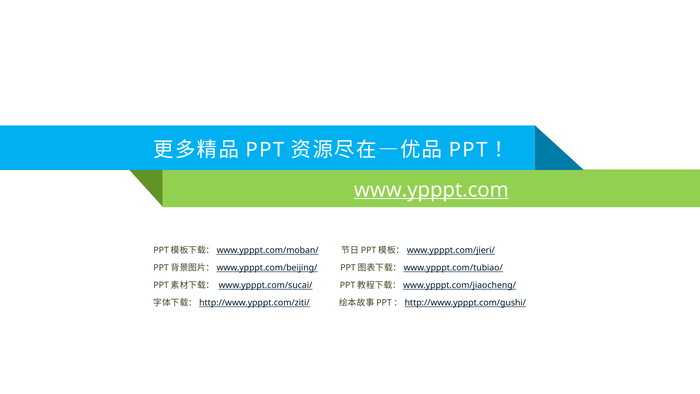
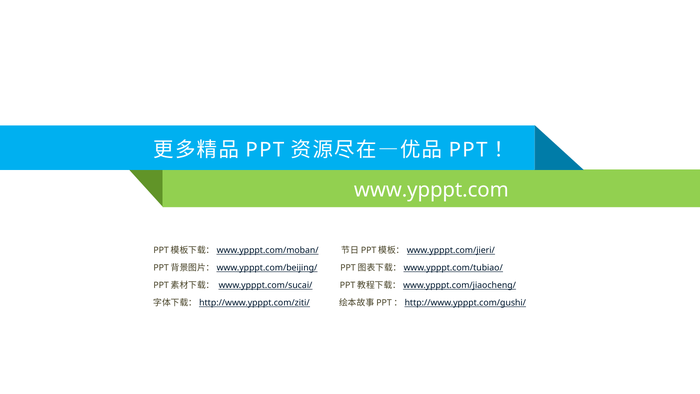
www.ypppt.com underline: present -> none
